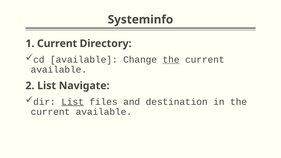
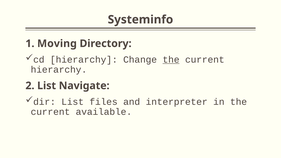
1 Current: Current -> Moving
cd available: available -> hierarchy
available at (59, 70): available -> hierarchy
List at (73, 102) underline: present -> none
destination: destination -> interpreter
